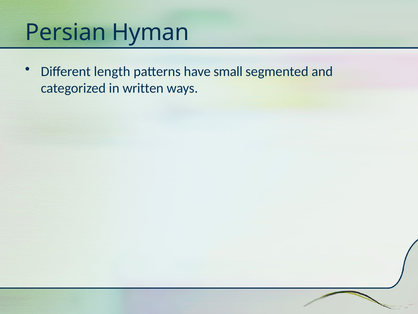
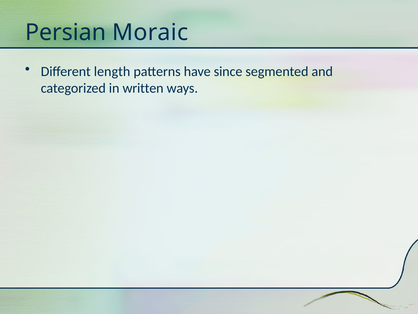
Hyman: Hyman -> Moraic
small: small -> since
